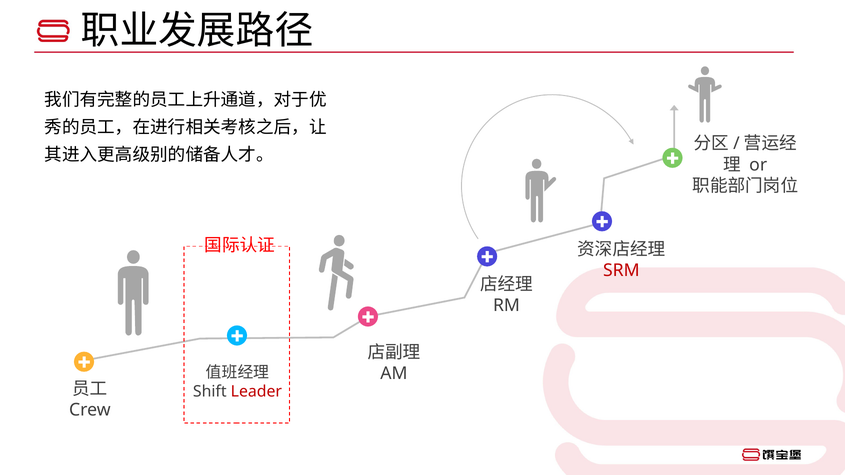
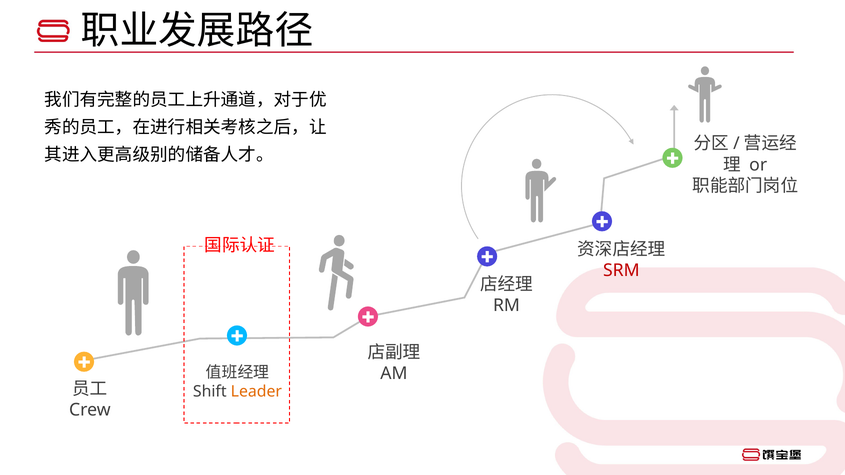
Leader colour: red -> orange
